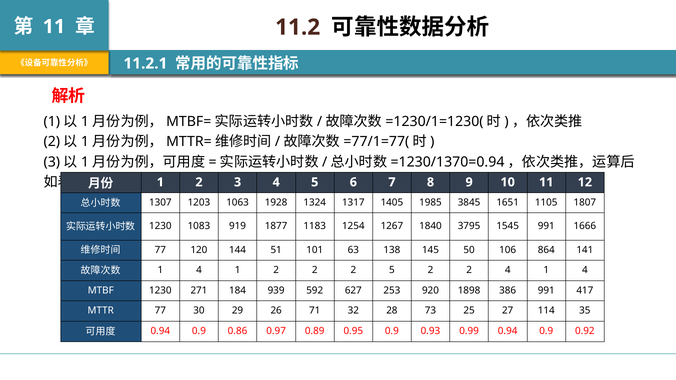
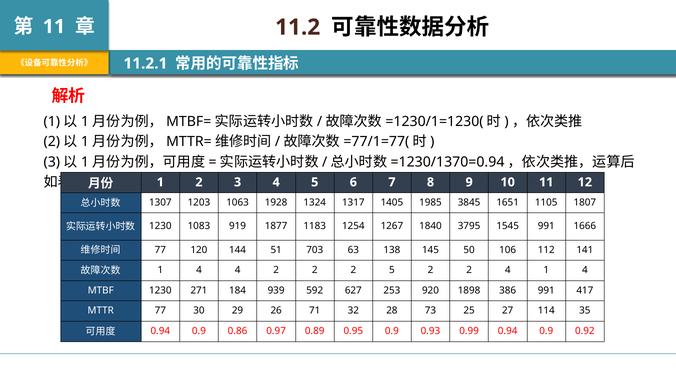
101: 101 -> 703
864: 864 -> 112
1 4 1: 1 -> 4
